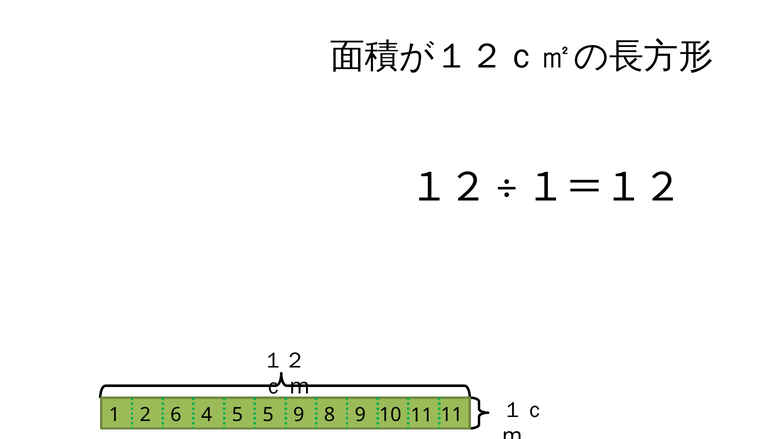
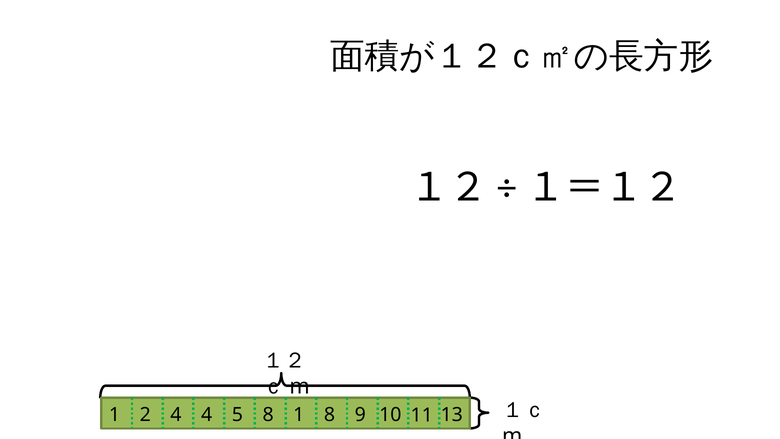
2 6: 6 -> 4
5 5: 5 -> 8
1 9: 9 -> 1
11 11: 11 -> 13
